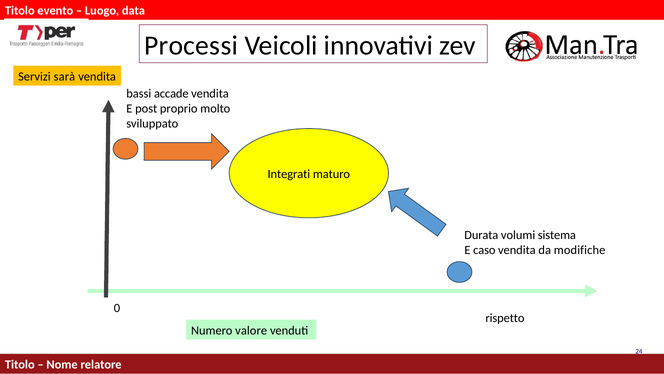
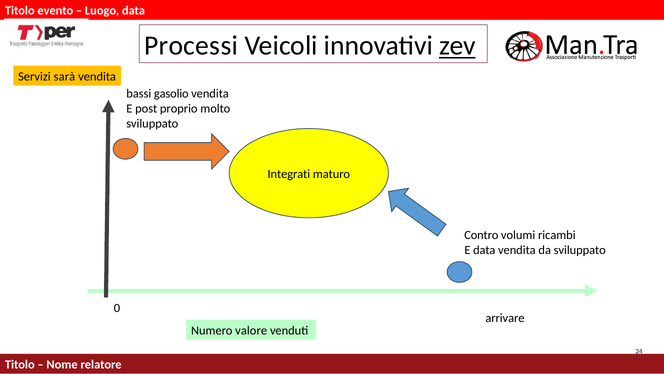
zev underline: none -> present
accade: accade -> gasolio
Durata: Durata -> Contro
sistema: sistema -> ricambi
E caso: caso -> data
da modifiche: modifiche -> sviluppato
rispetto: rispetto -> arrivare
